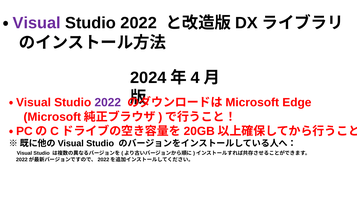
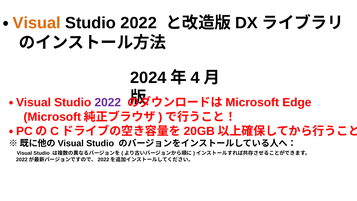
Visual at (37, 23) colour: purple -> orange
